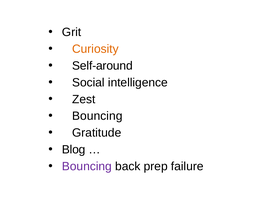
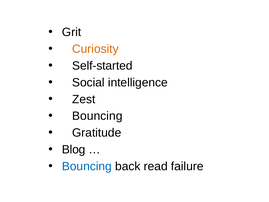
Self-around: Self-around -> Self-started
Bouncing at (87, 166) colour: purple -> blue
prep: prep -> read
